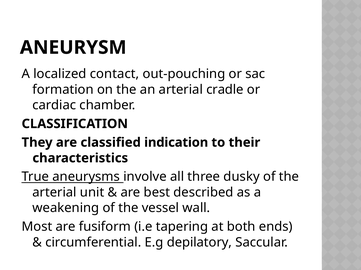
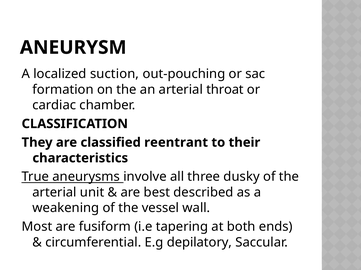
contact: contact -> suction
cradle: cradle -> throat
indication: indication -> reentrant
